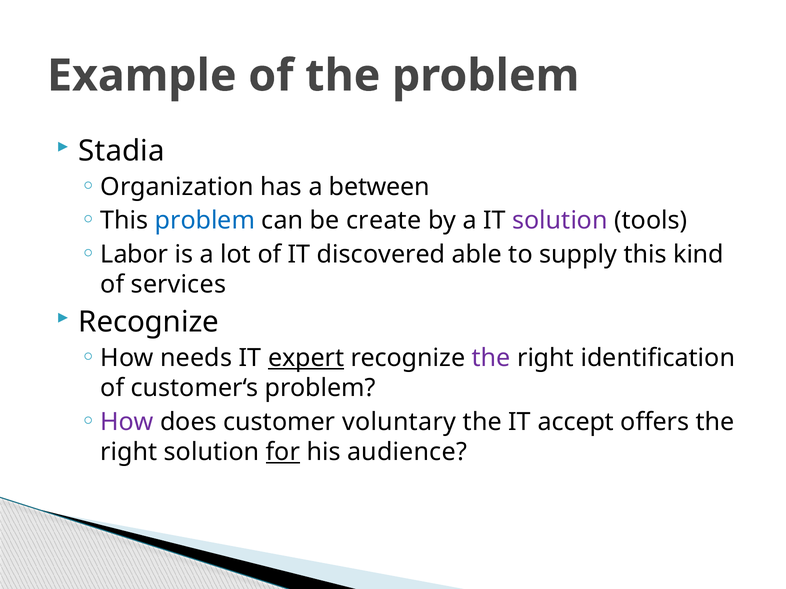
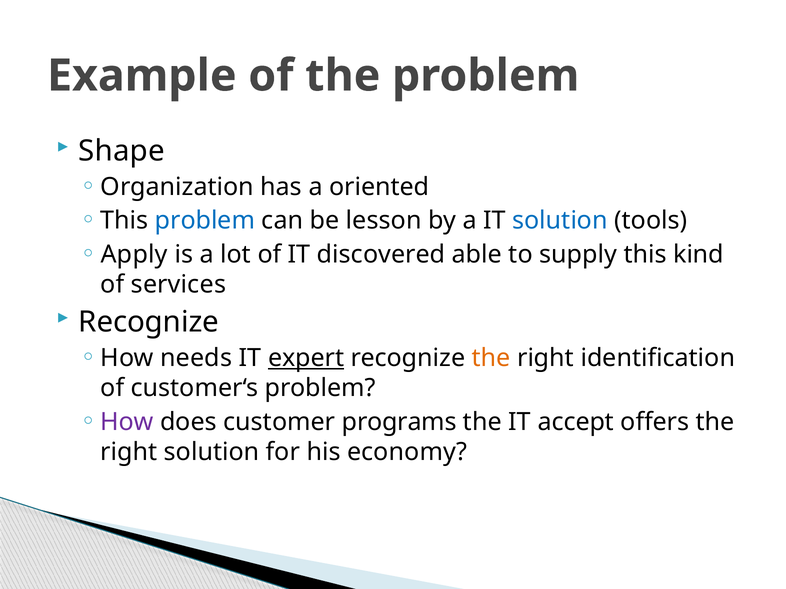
Stadia: Stadia -> Shape
between: between -> oriented
create: create -> lesson
solution at (560, 221) colour: purple -> blue
Labor: Labor -> Apply
the at (491, 358) colour: purple -> orange
voluntary: voluntary -> programs
for underline: present -> none
audience: audience -> economy
